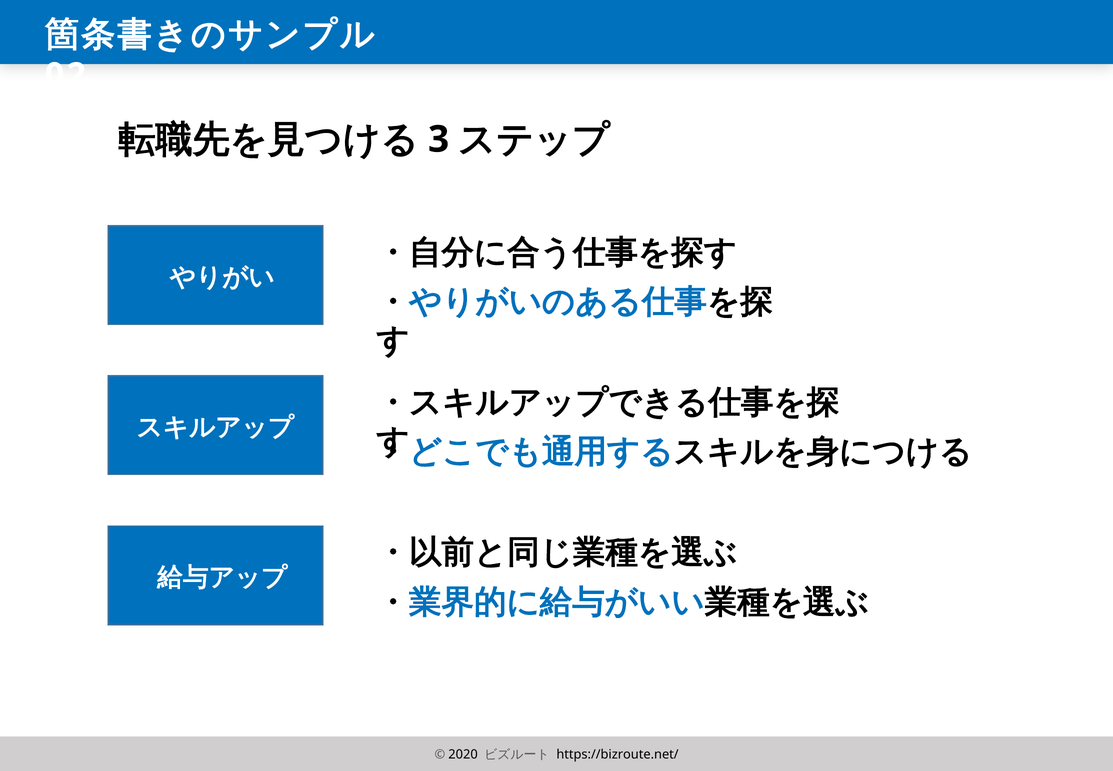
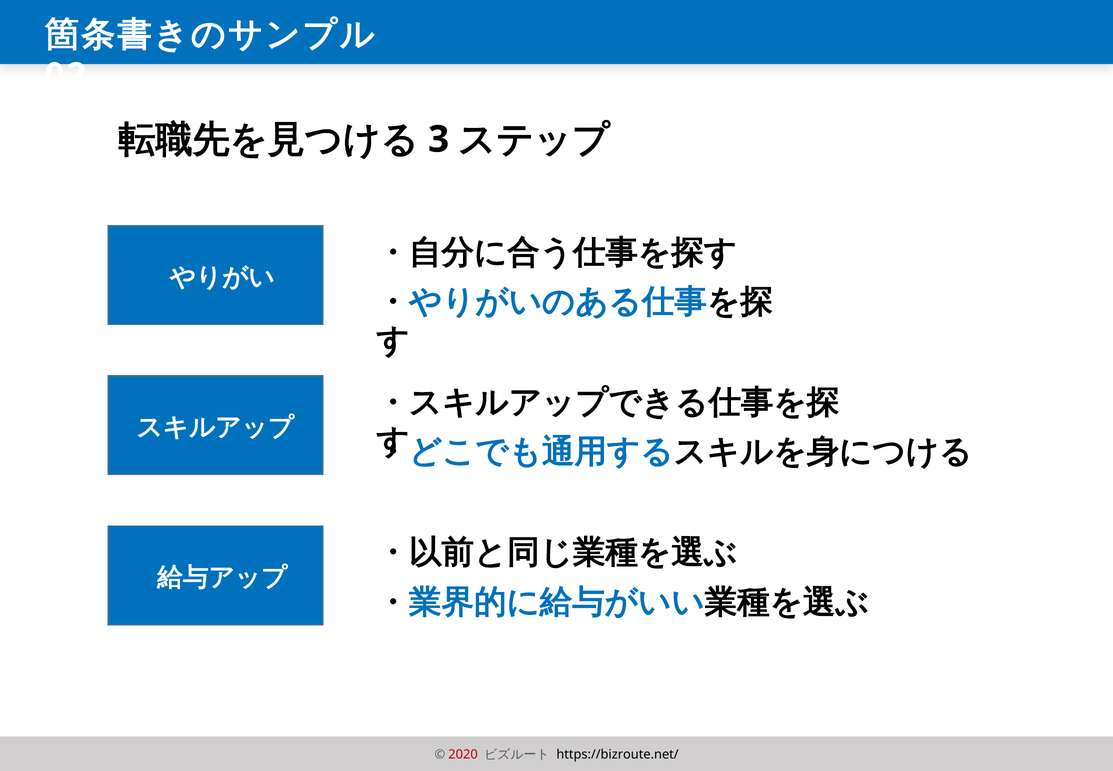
2020 colour: black -> red
